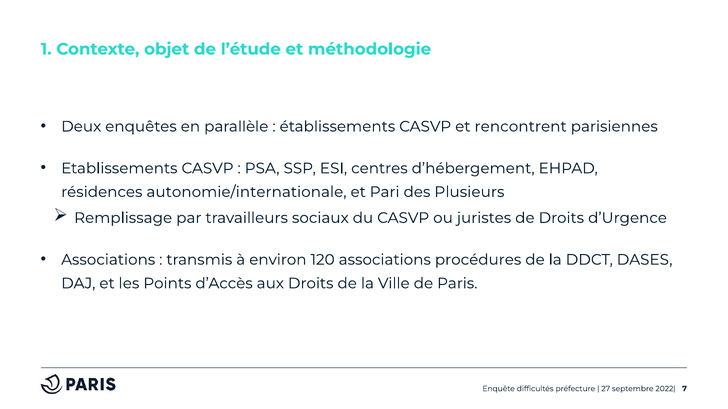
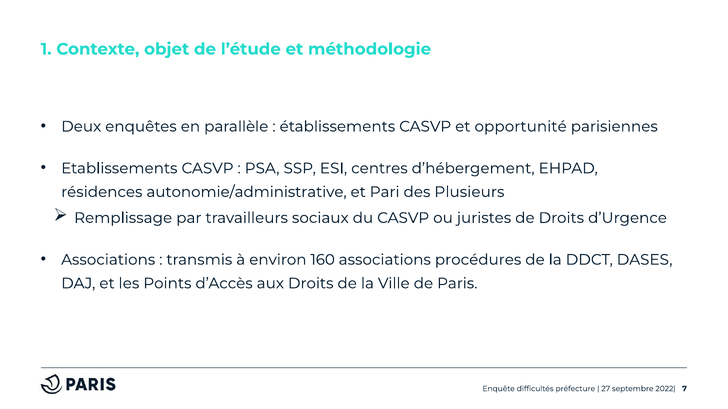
rencontrent: rencontrent -> opportunité
autonomie/internationale: autonomie/internationale -> autonomie/administrative
120: 120 -> 160
